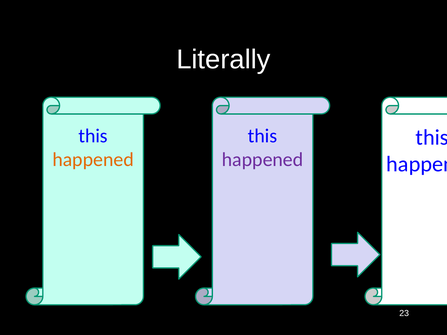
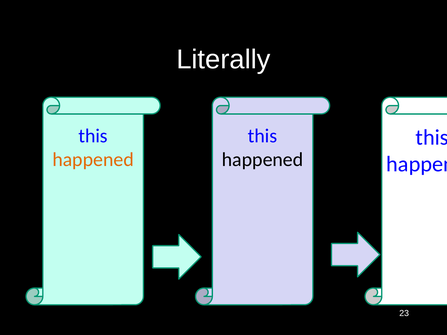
happened at (263, 160) colour: purple -> black
